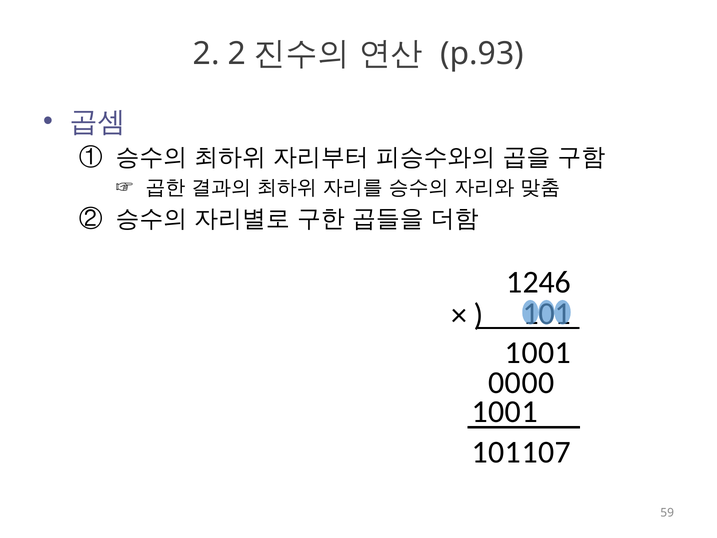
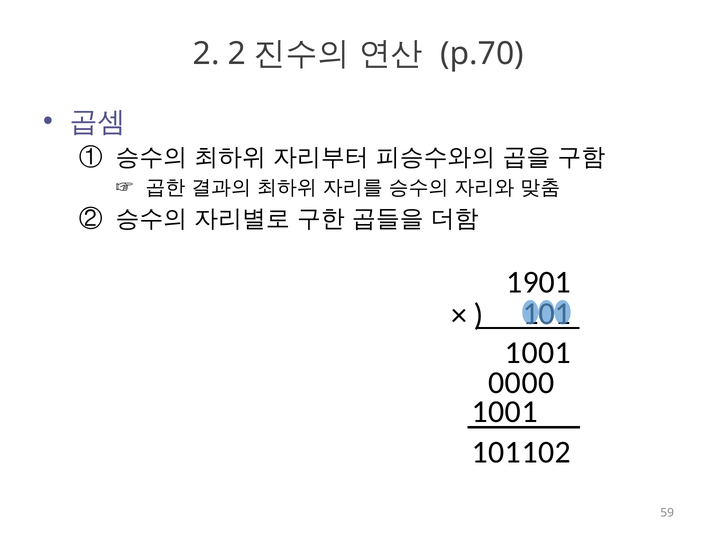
p.93: p.93 -> p.70
1246: 1246 -> 1901
0 7: 7 -> 2
